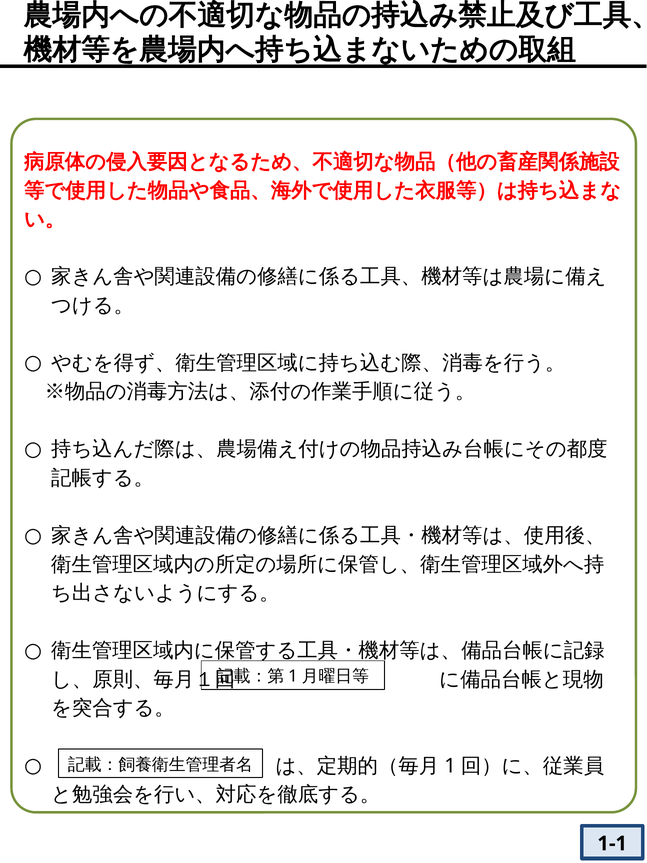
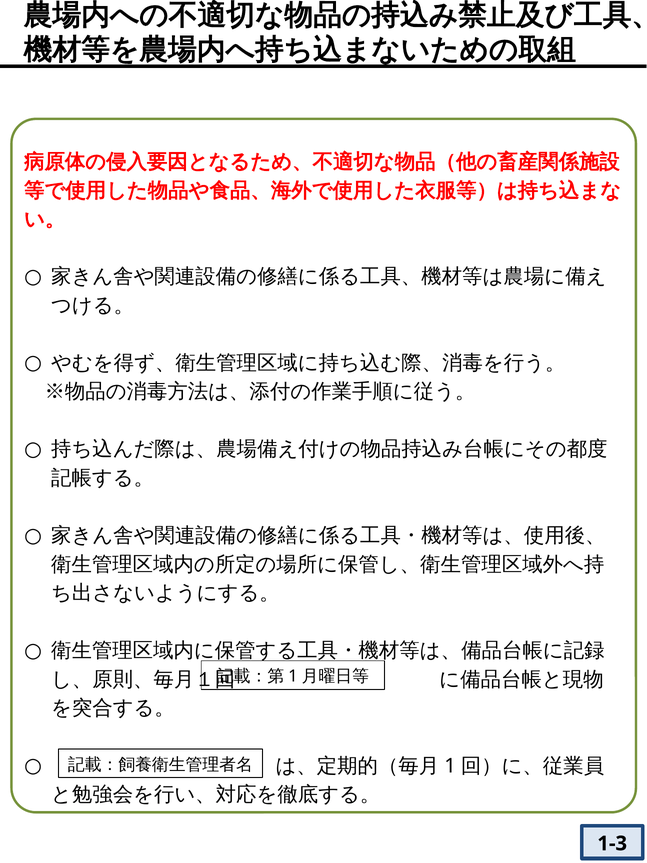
1-1: 1-1 -> 1-3
